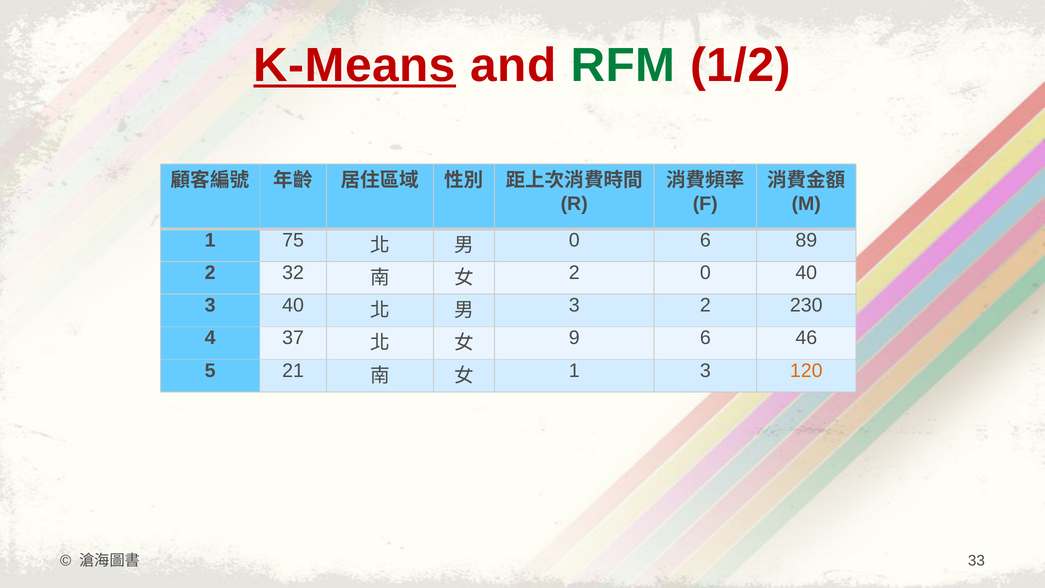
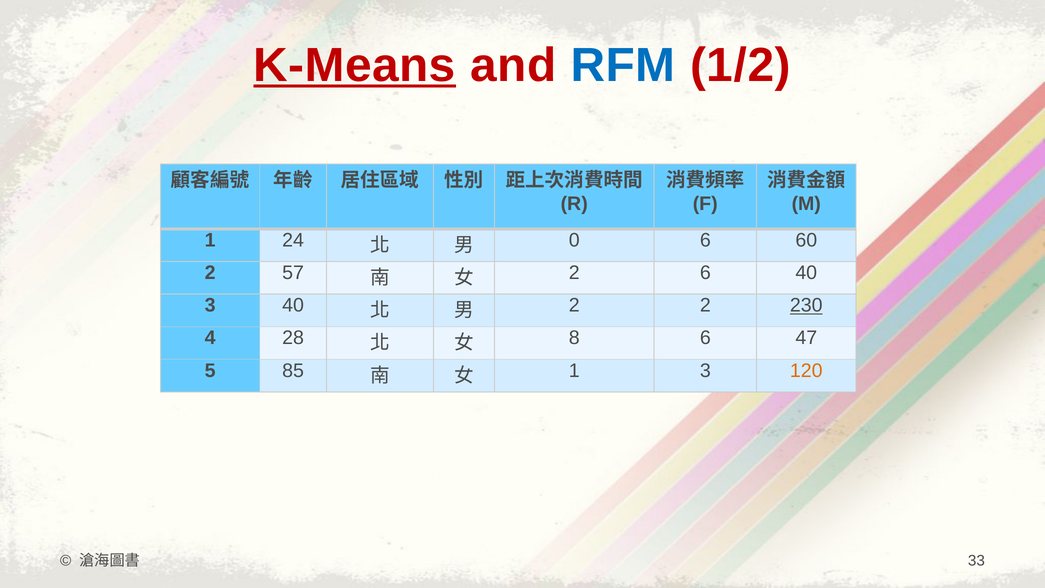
RFM colour: green -> blue
75: 75 -> 24
89: 89 -> 60
32: 32 -> 57
2 0: 0 -> 6
3 at (574, 305): 3 -> 2
230 underline: none -> present
37: 37 -> 28
9: 9 -> 8
46: 46 -> 47
21: 21 -> 85
